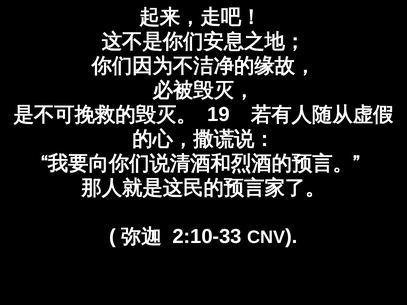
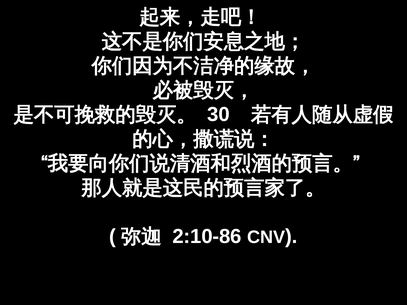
19: 19 -> 30
2:10-33: 2:10-33 -> 2:10-86
